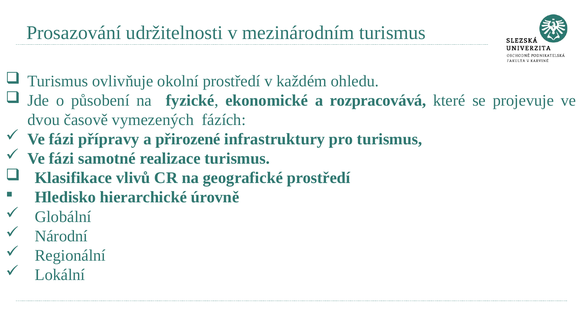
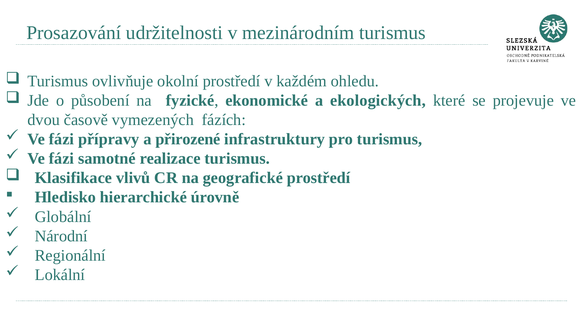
rozpracovává: rozpracovává -> ekologických
